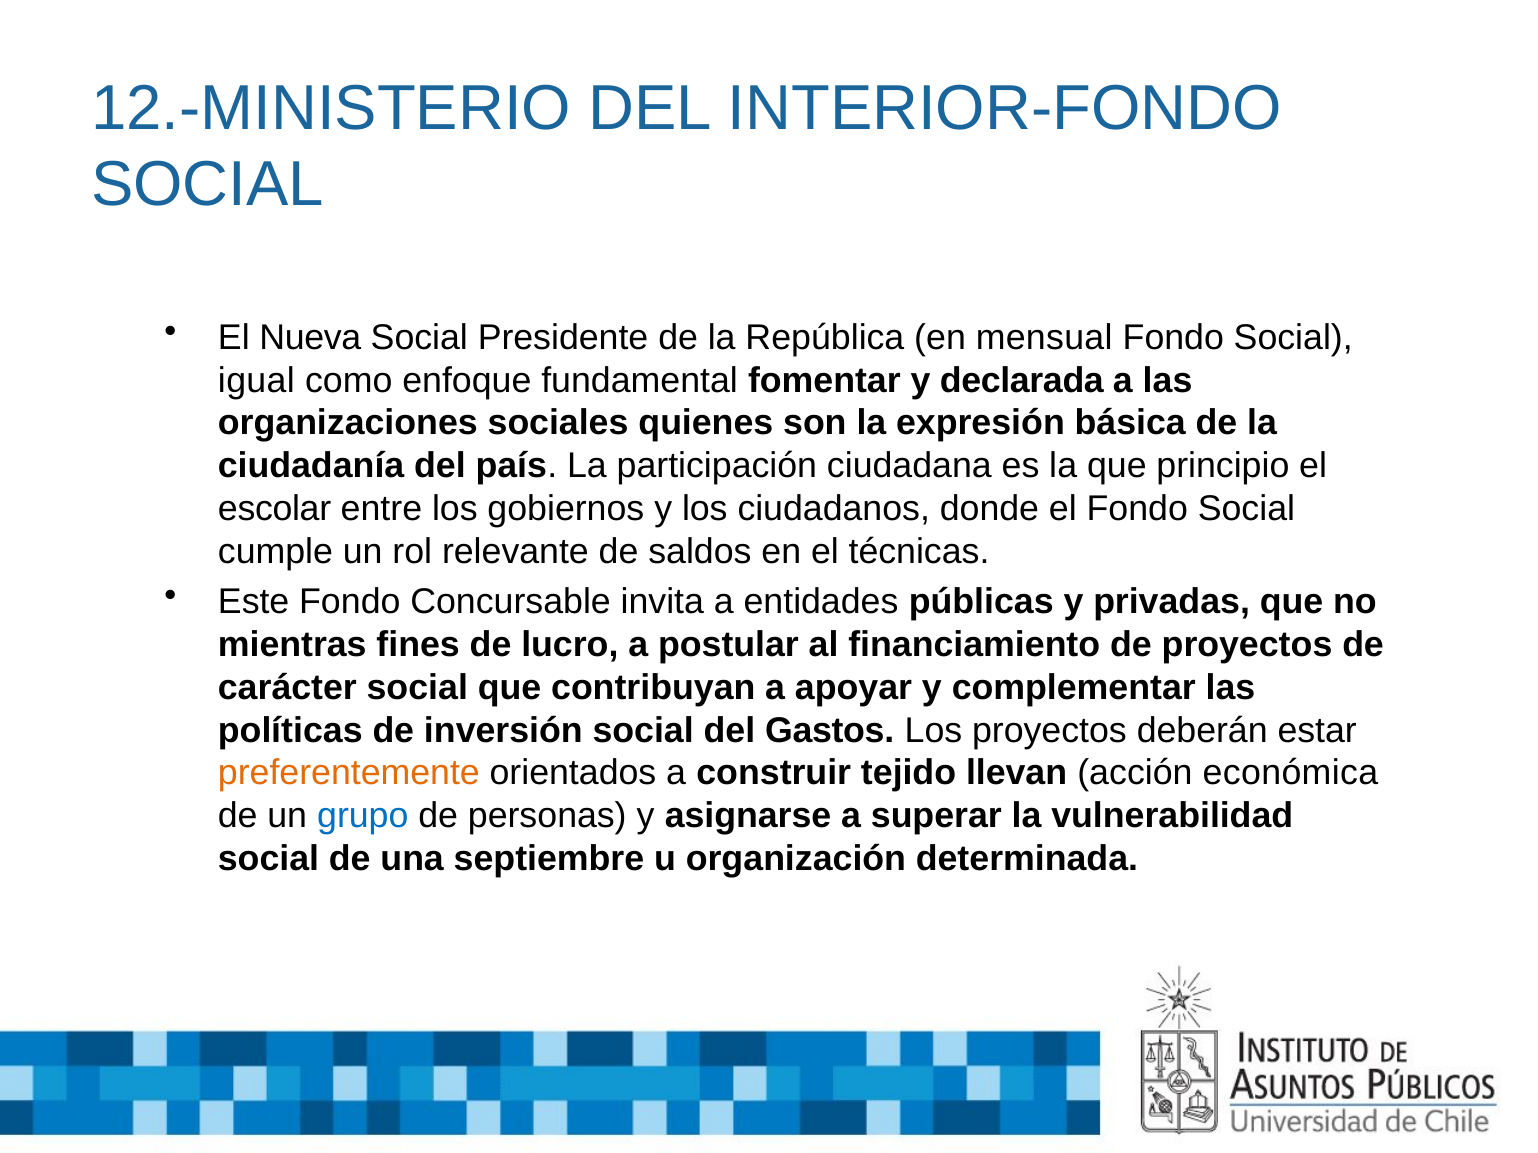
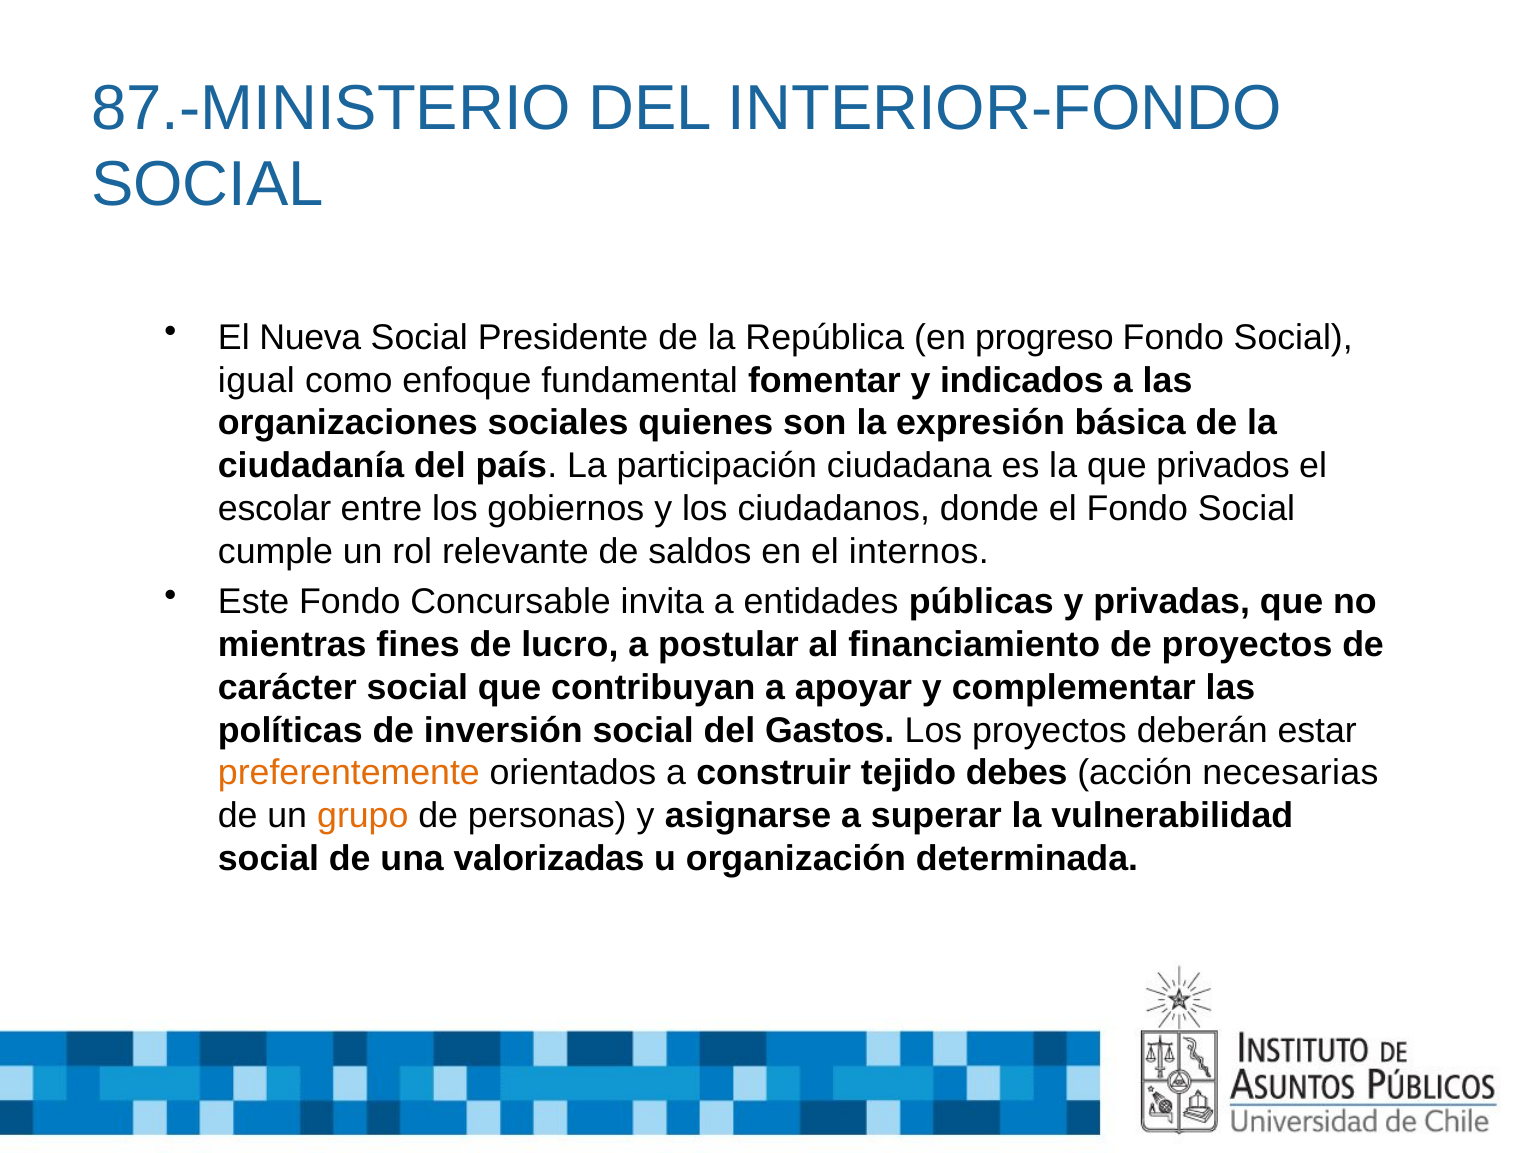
12.-MINISTERIO: 12.-MINISTERIO -> 87.-MINISTERIO
mensual: mensual -> progreso
declarada: declarada -> indicados
principio: principio -> privados
técnicas: técnicas -> internos
llevan: llevan -> debes
económica: económica -> necesarias
grupo colour: blue -> orange
septiembre: septiembre -> valorizadas
